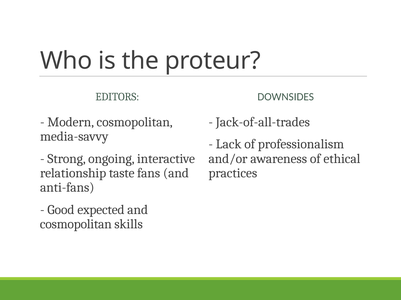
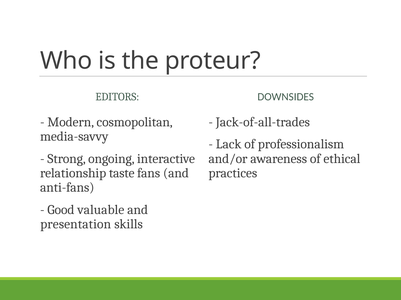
expected: expected -> valuable
cosmopolitan at (76, 225): cosmopolitan -> presentation
